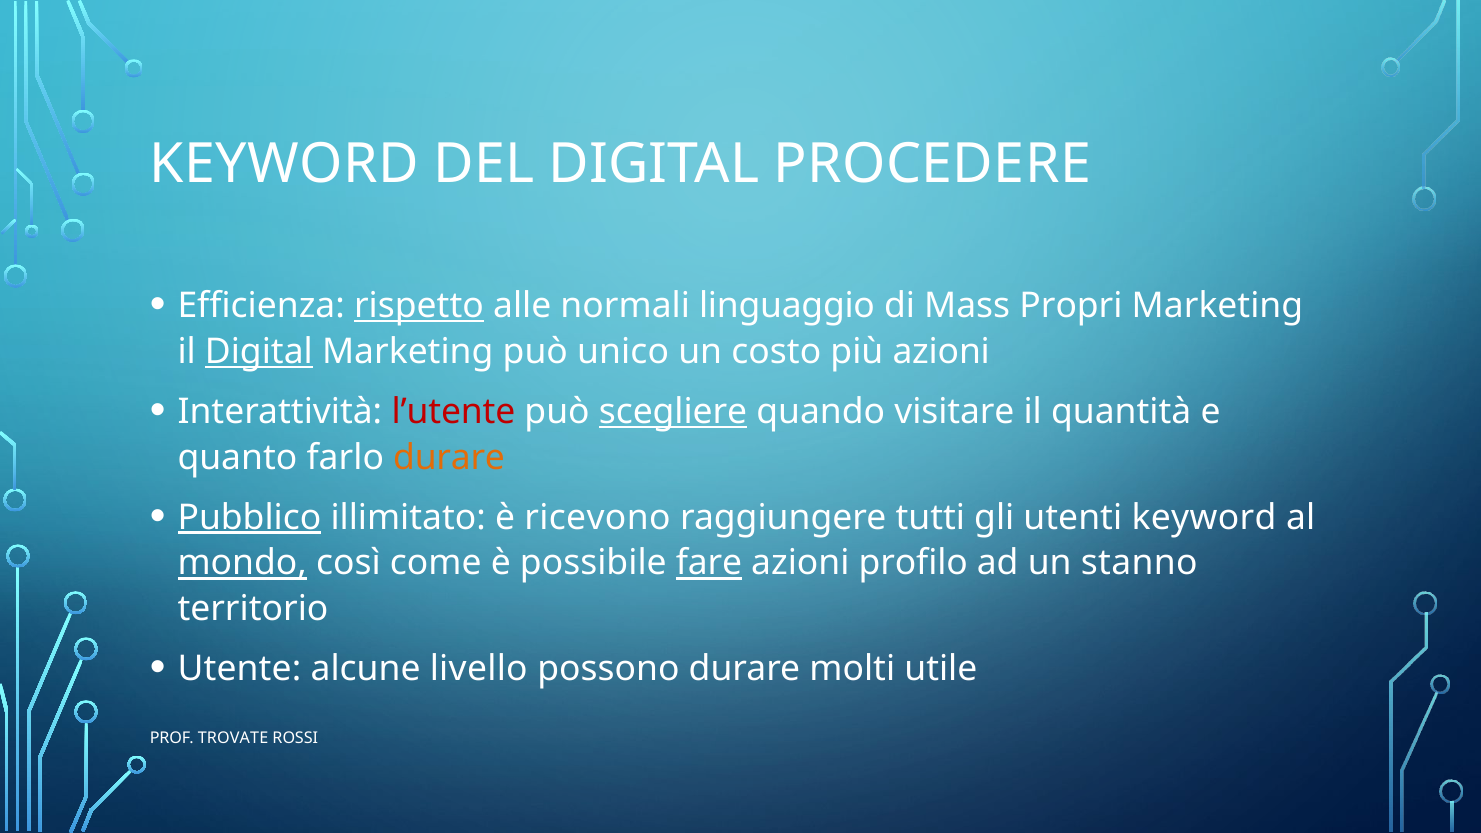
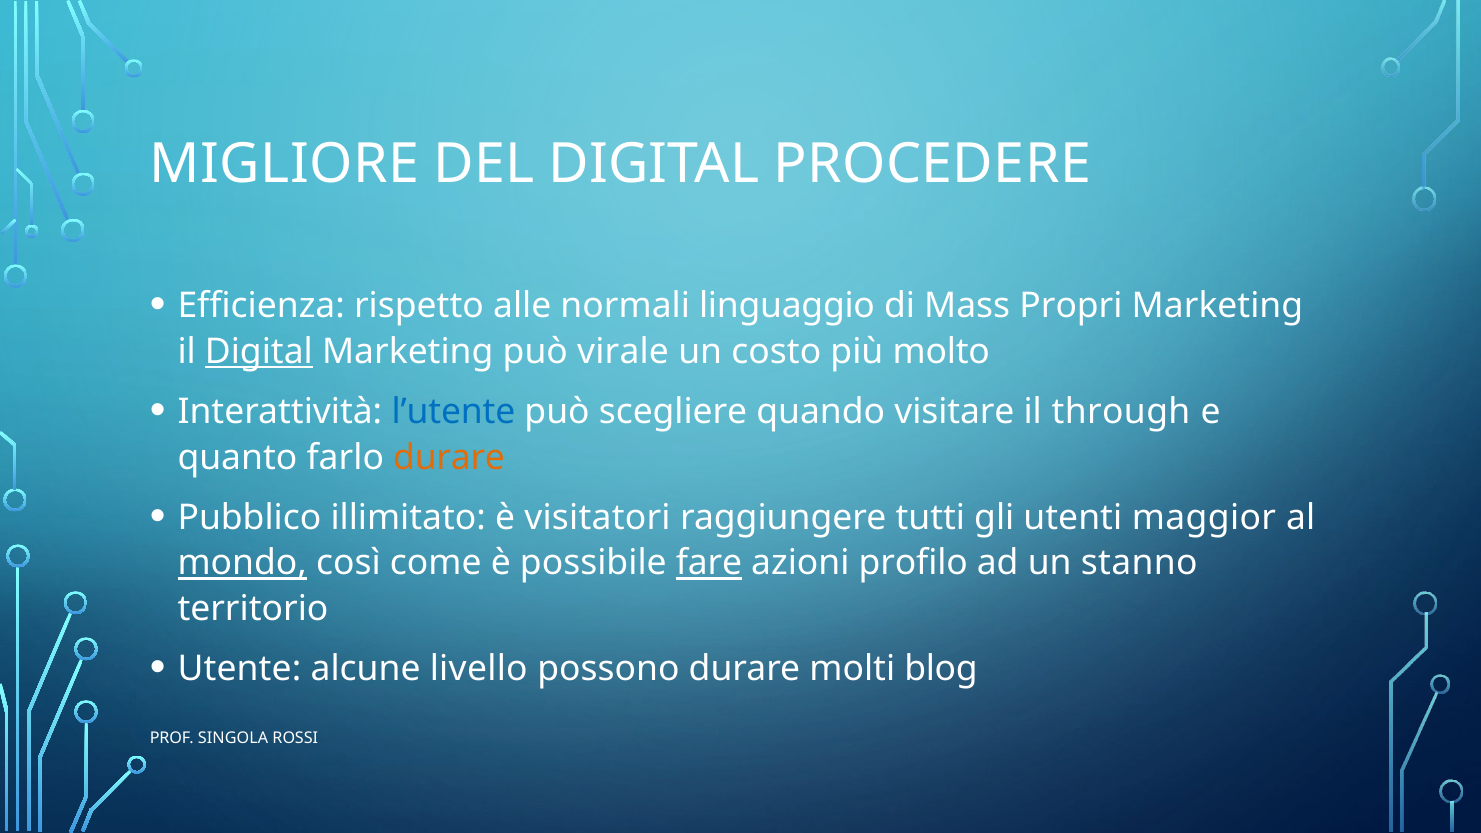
KEYWORD at (284, 165): KEYWORD -> MIGLIORE
rispetto underline: present -> none
unico: unico -> virale
più azioni: azioni -> molto
l’utente colour: red -> blue
scegliere underline: present -> none
quantità: quantità -> through
Pubblico underline: present -> none
ricevono: ricevono -> visitatori
utenti keyword: keyword -> maggior
utile: utile -> blog
TROVATE: TROVATE -> SINGOLA
